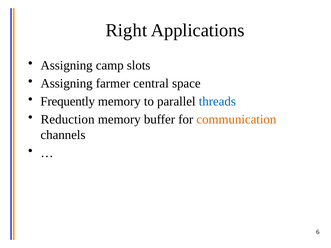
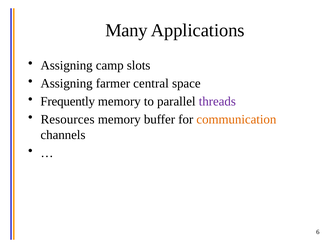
Right: Right -> Many
threads colour: blue -> purple
Reduction: Reduction -> Resources
